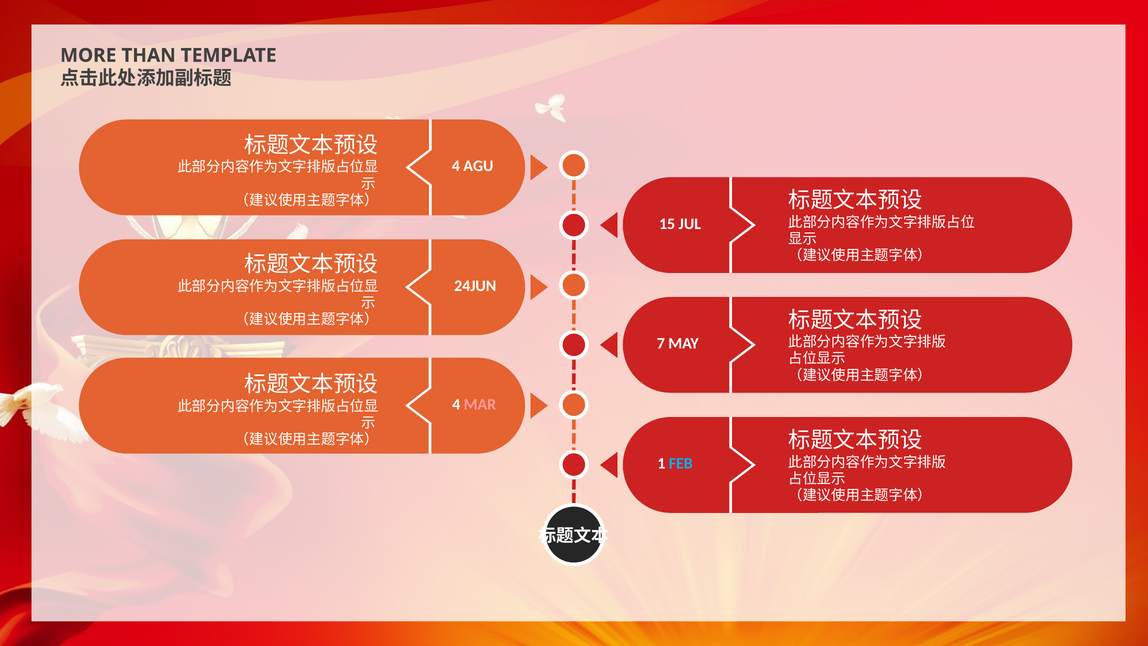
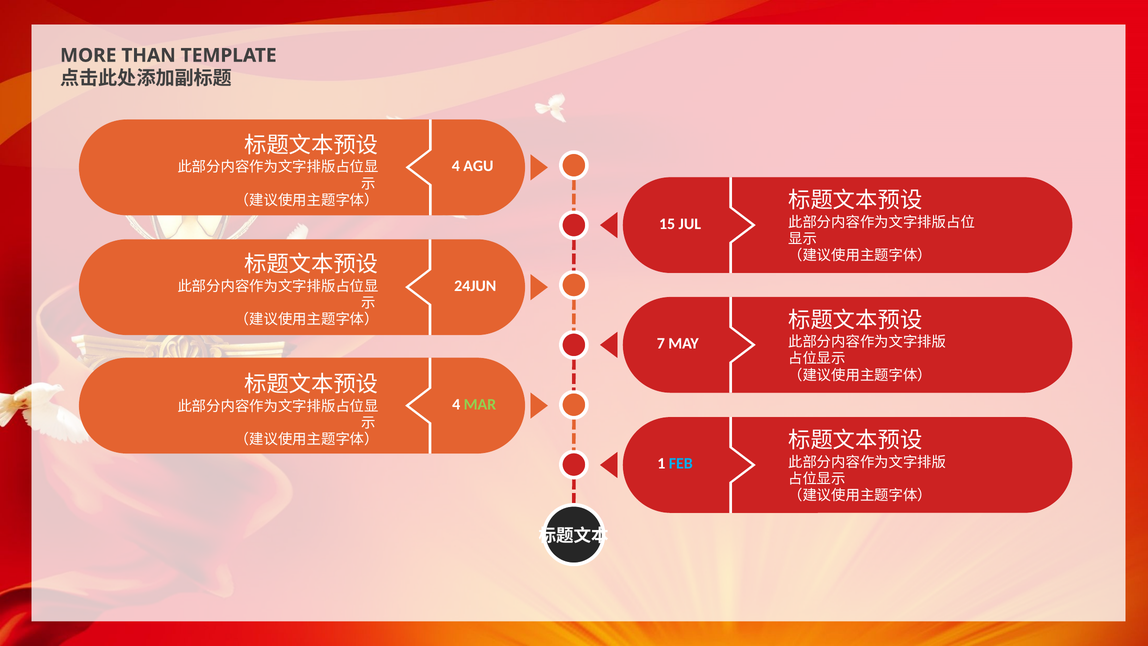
MAR colour: pink -> light green
